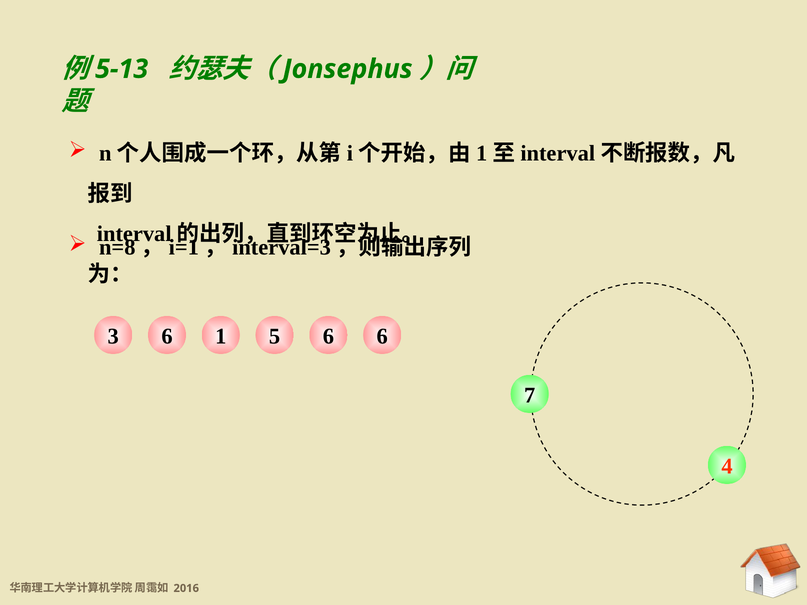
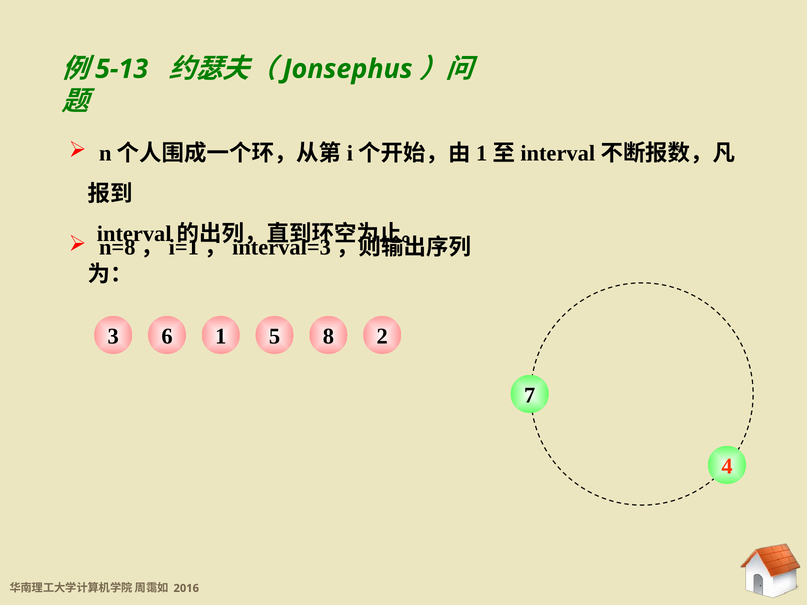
1 6: 6 -> 8
6 6: 6 -> 2
